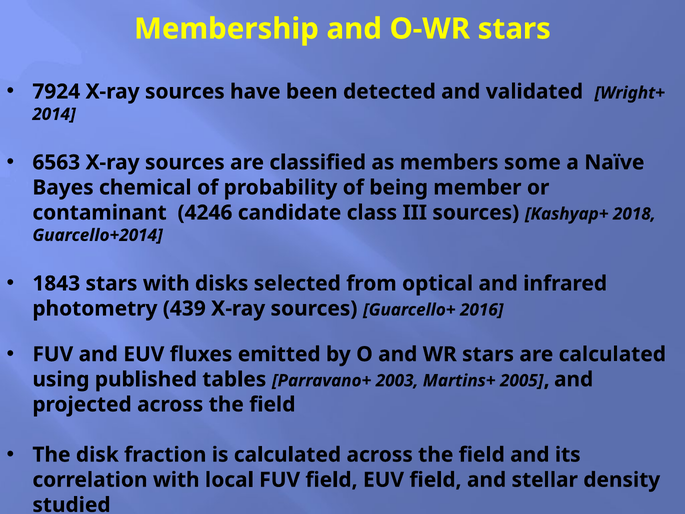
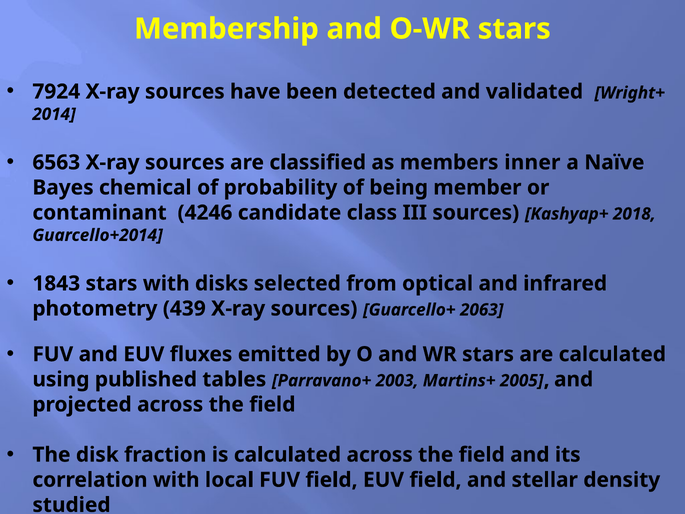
some: some -> inner
2016: 2016 -> 2063
